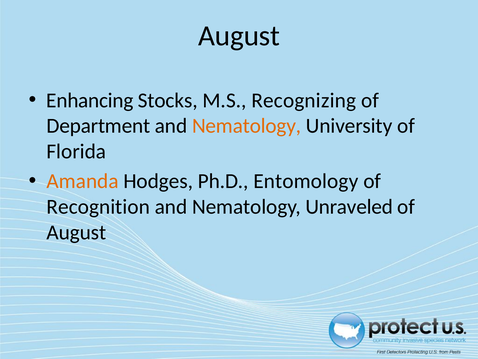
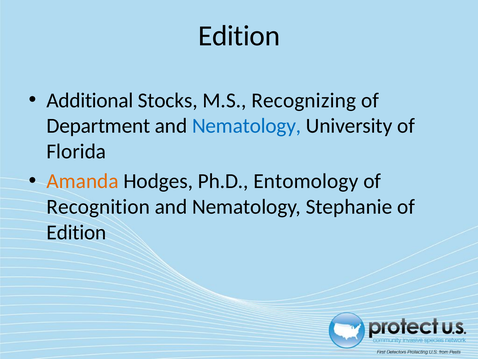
August at (239, 36): August -> Edition
Enhancing: Enhancing -> Additional
Nematology at (247, 126) colour: orange -> blue
Unraveled: Unraveled -> Stephanie
August at (76, 232): August -> Edition
